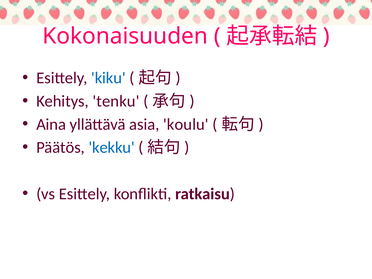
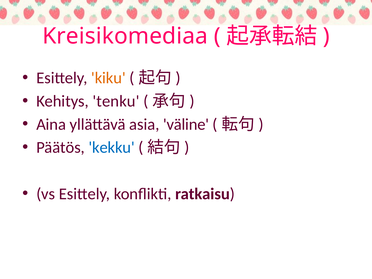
Kokonaisuuden: Kokonaisuuden -> Kreisikomediaa
kiku colour: blue -> orange
koulu: koulu -> väline
